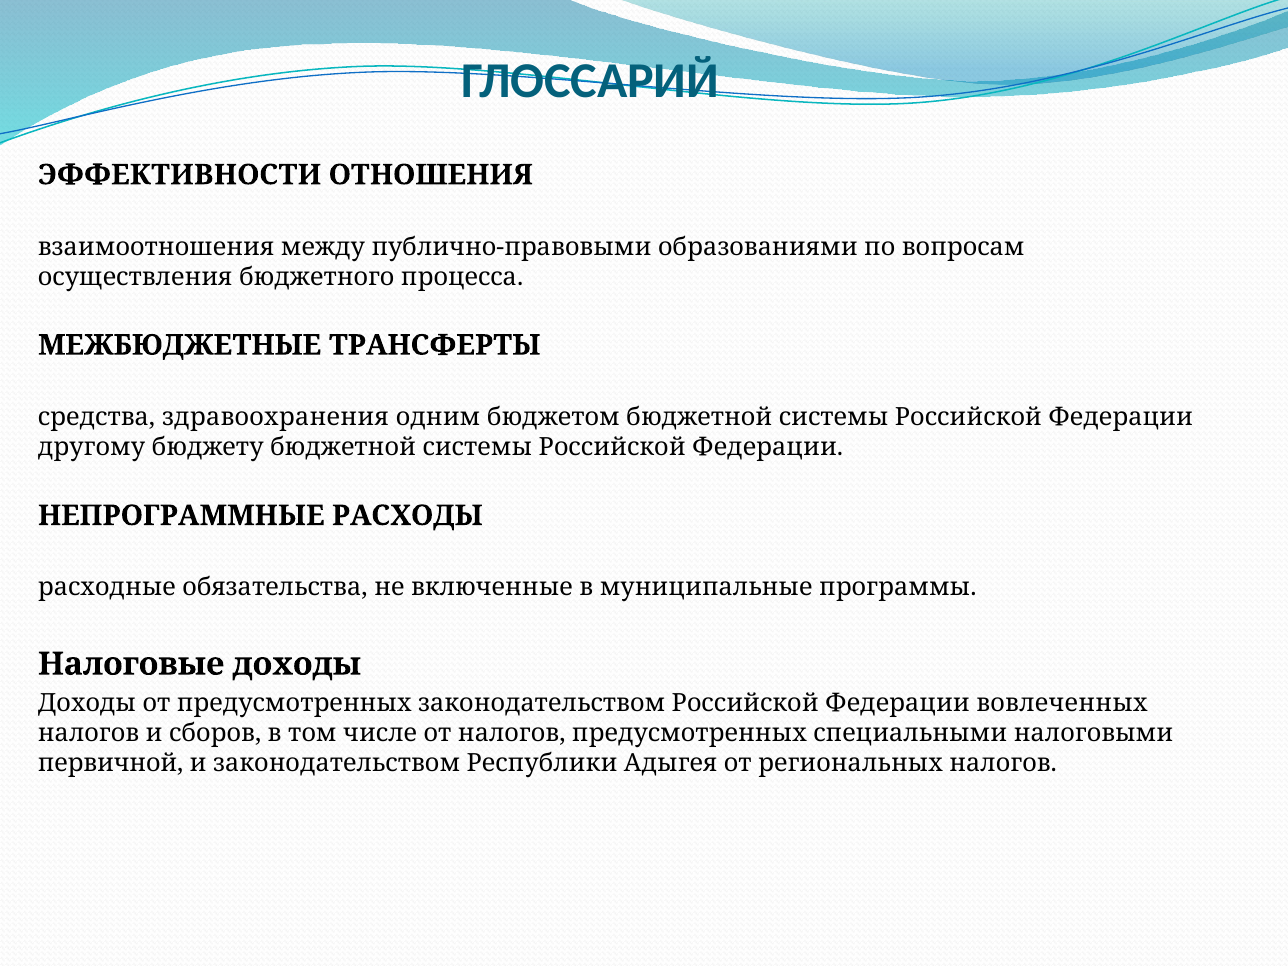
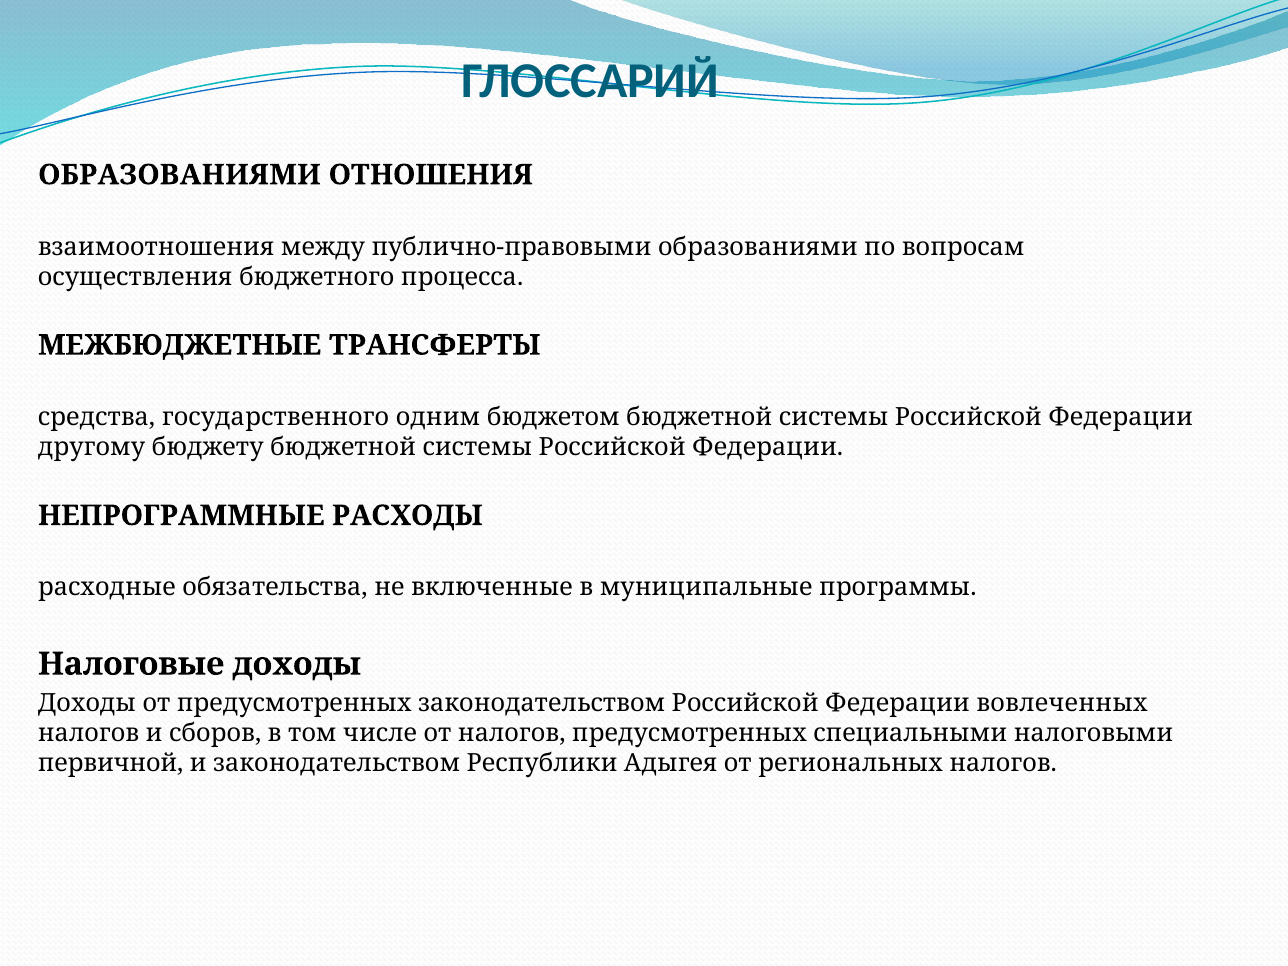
ЭФФЕКТИВНОСТИ at (180, 175): ЭФФЕКТИВНОСТИ -> ОБРАЗОВАНИЯМИ
здравоохранения: здравоохранения -> государственного
